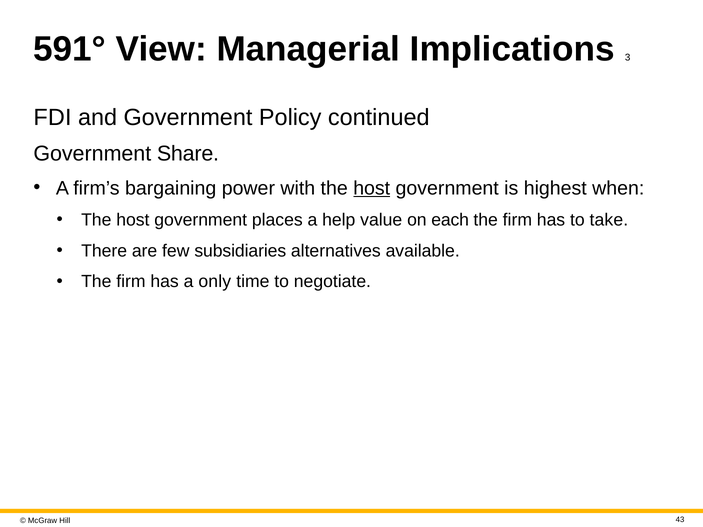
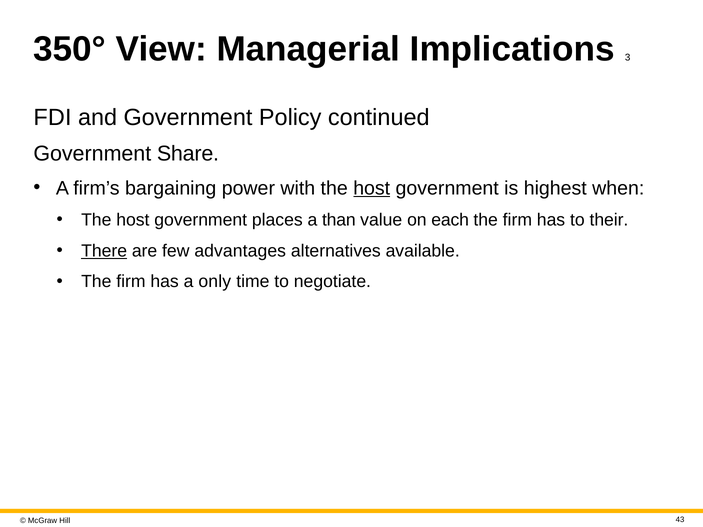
591°: 591° -> 350°
help: help -> than
take: take -> their
There underline: none -> present
subsidiaries: subsidiaries -> advantages
